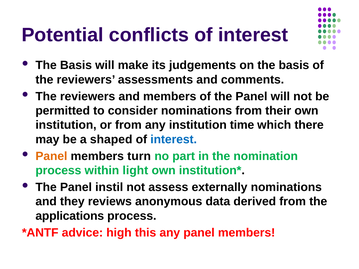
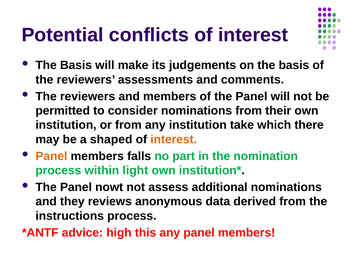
time: time -> take
interest at (174, 139) colour: blue -> orange
turn: turn -> falls
instil: instil -> nowt
externally: externally -> additional
applications: applications -> instructions
